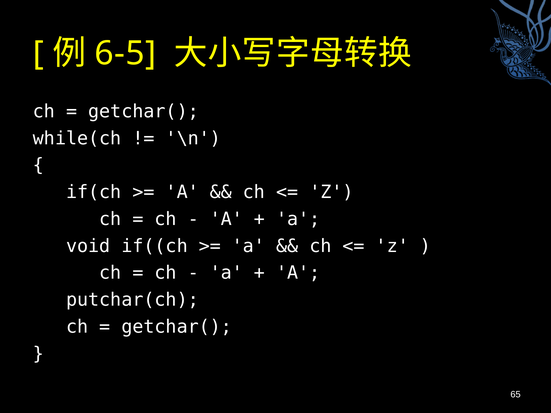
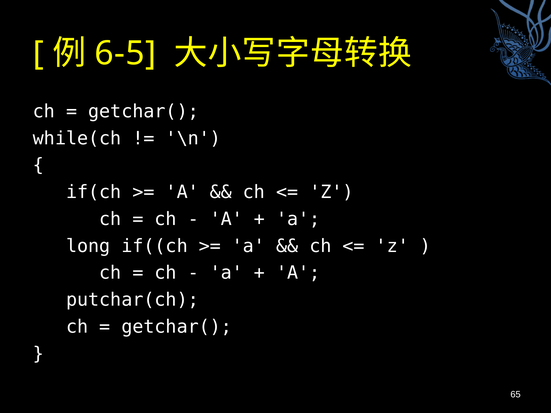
void: void -> long
